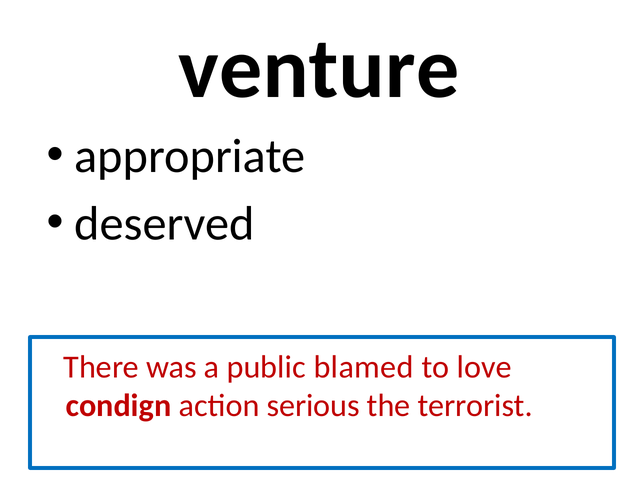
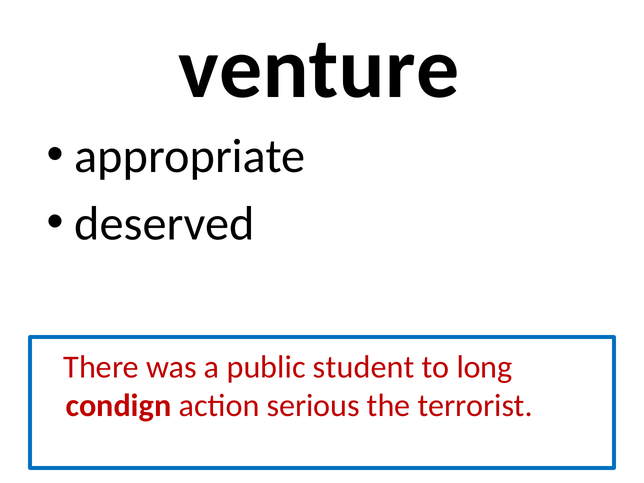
blamed: blamed -> student
love: love -> long
